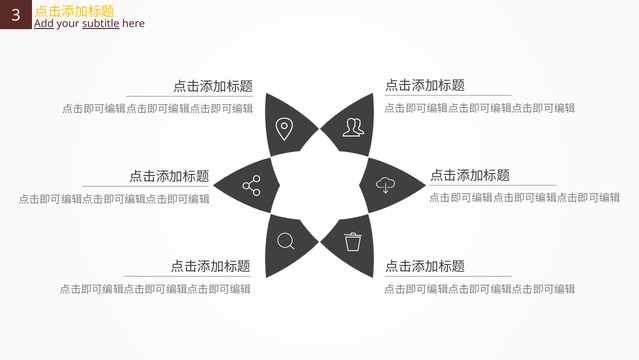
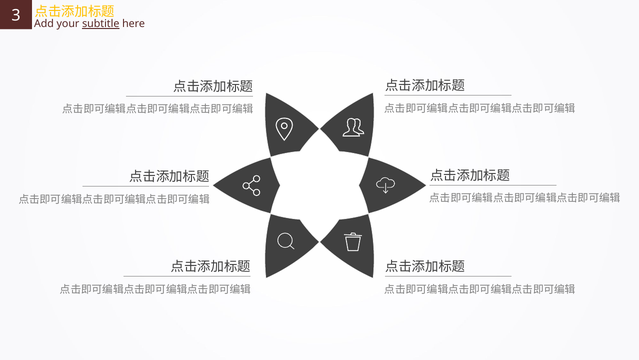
Add underline: present -> none
